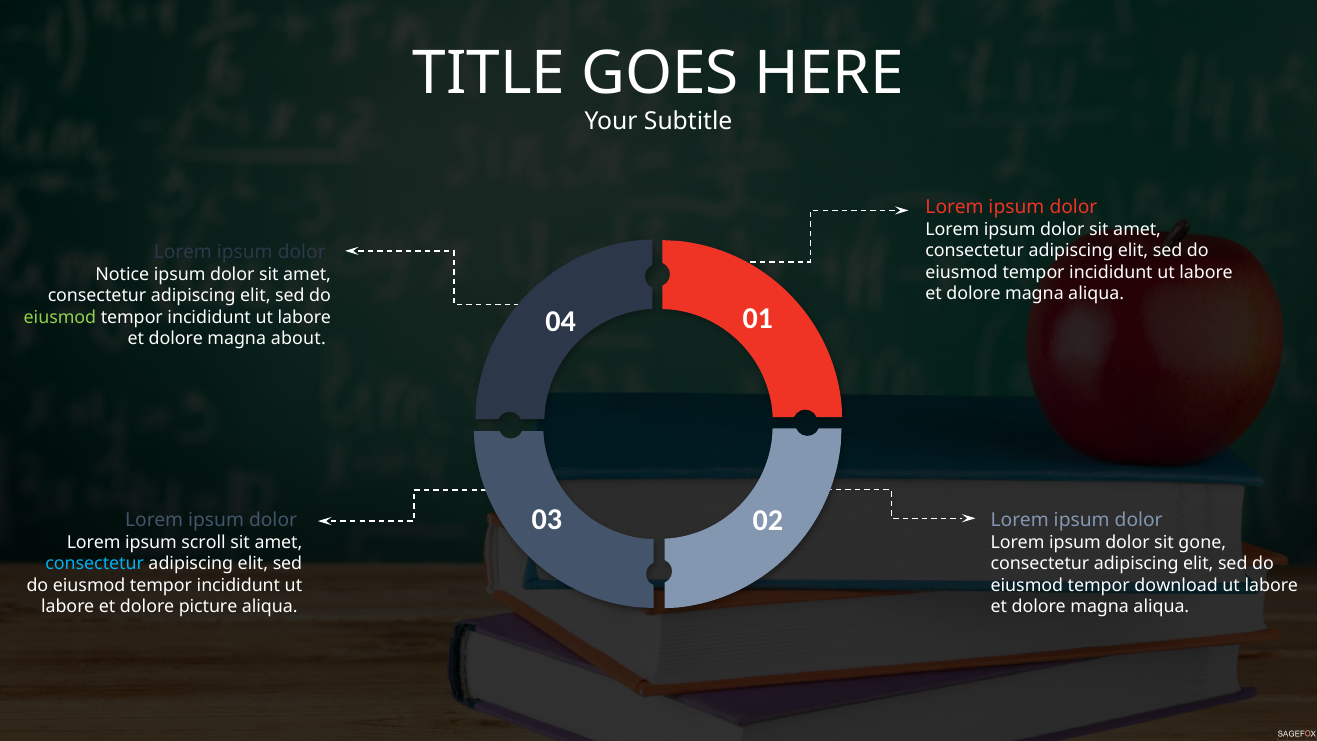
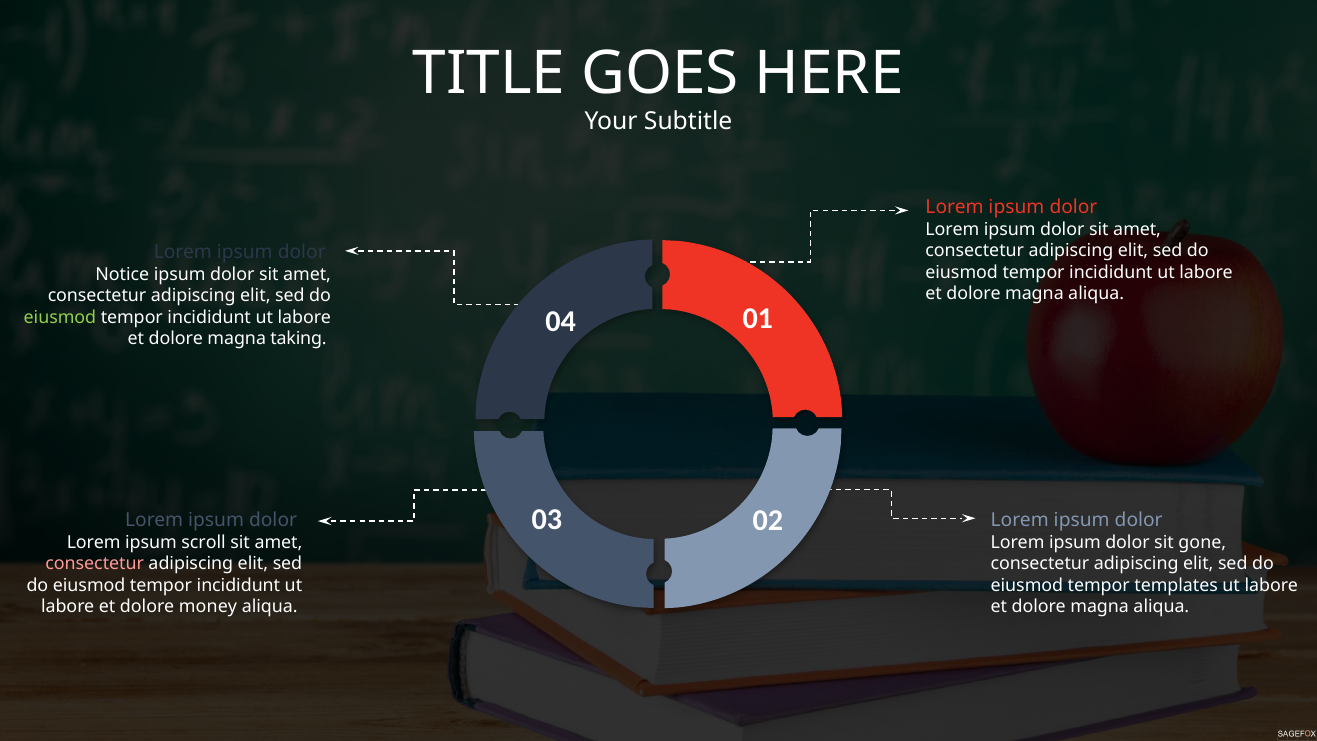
about: about -> taking
consectetur at (95, 564) colour: light blue -> pink
download: download -> templates
picture: picture -> money
